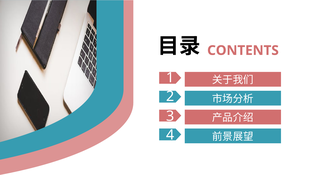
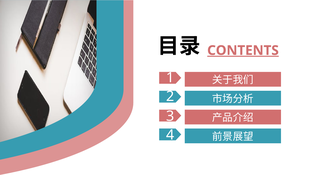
CONTENTS underline: none -> present
